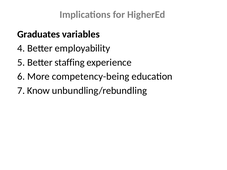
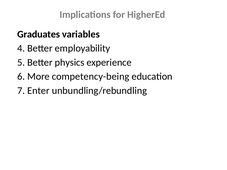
staffing: staffing -> physics
Know: Know -> Enter
